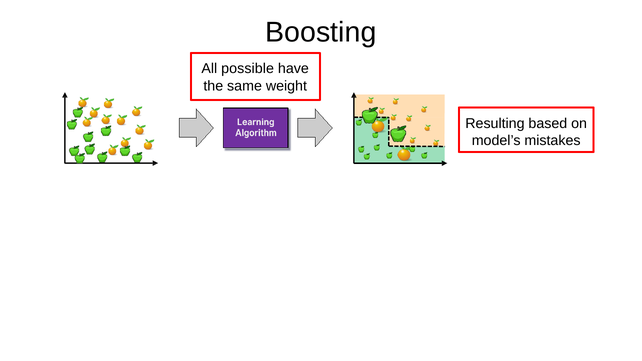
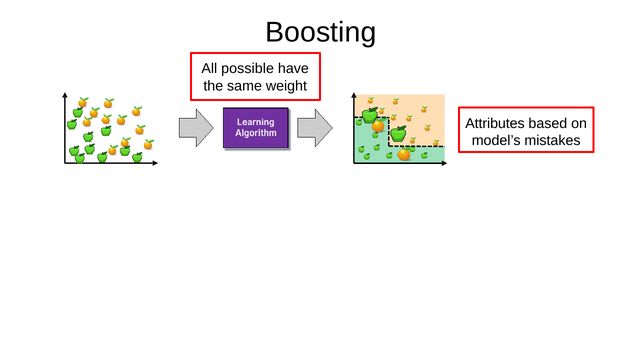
Resulting: Resulting -> Attributes
